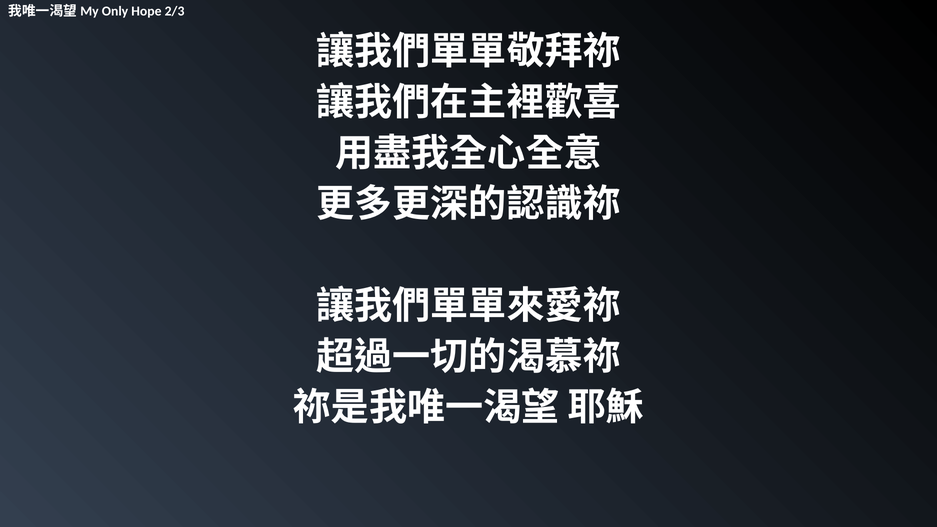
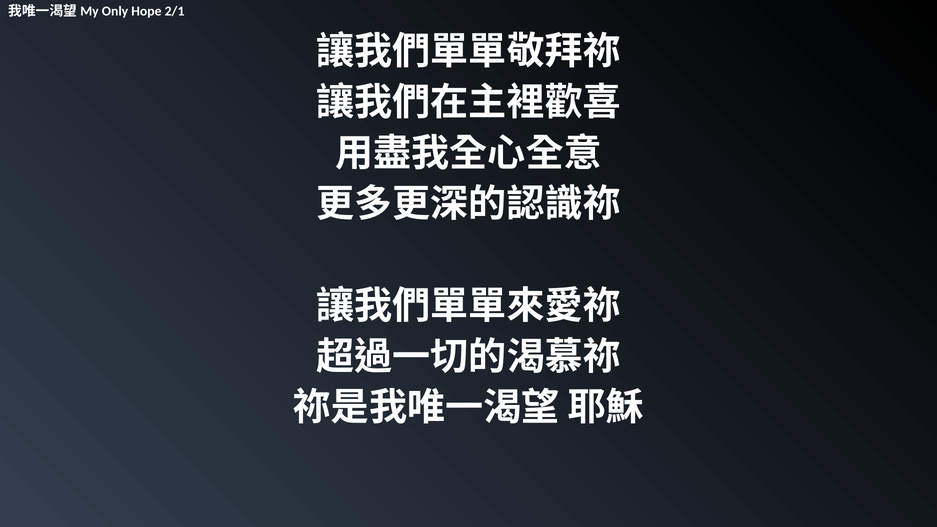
2/3: 2/3 -> 2/1
